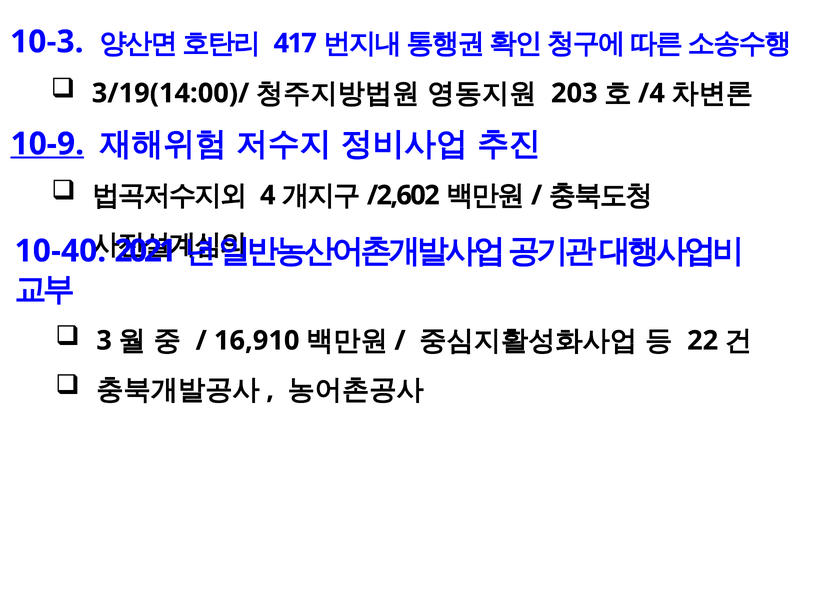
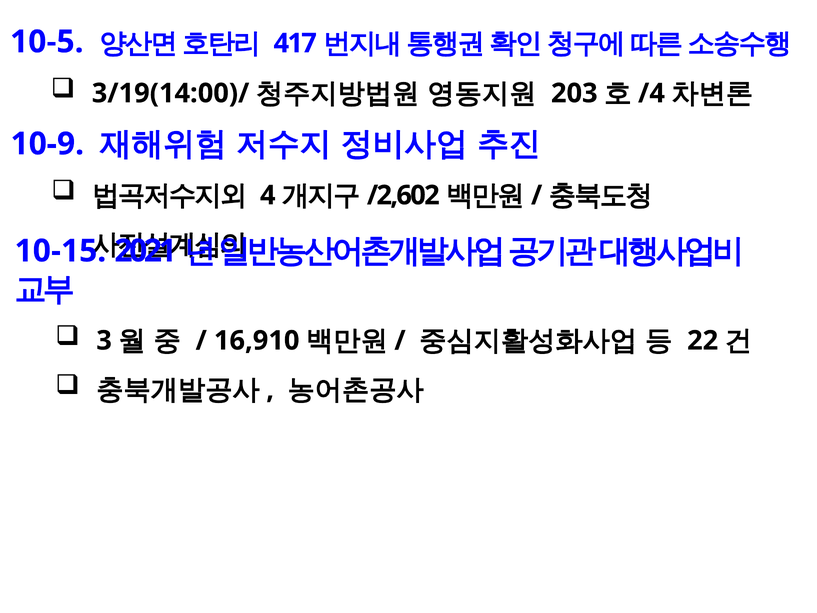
10-3: 10-3 -> 10-5
10-9 underline: present -> none
10-40: 10-40 -> 10-15
